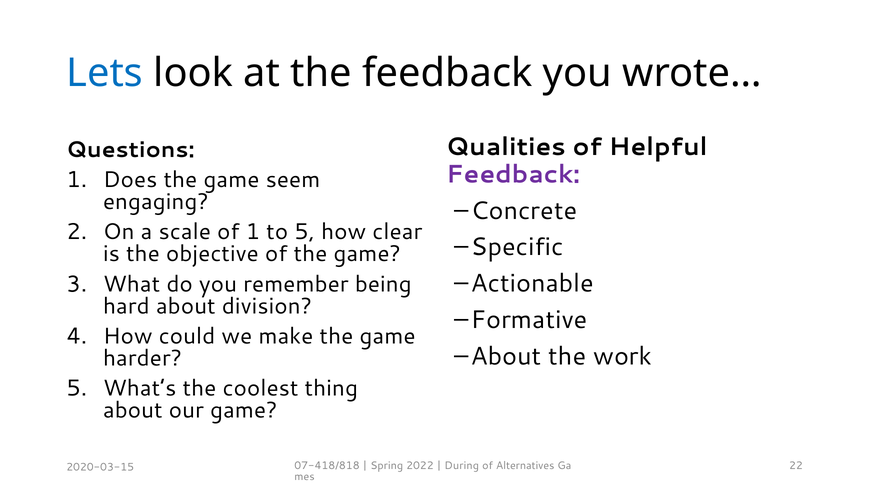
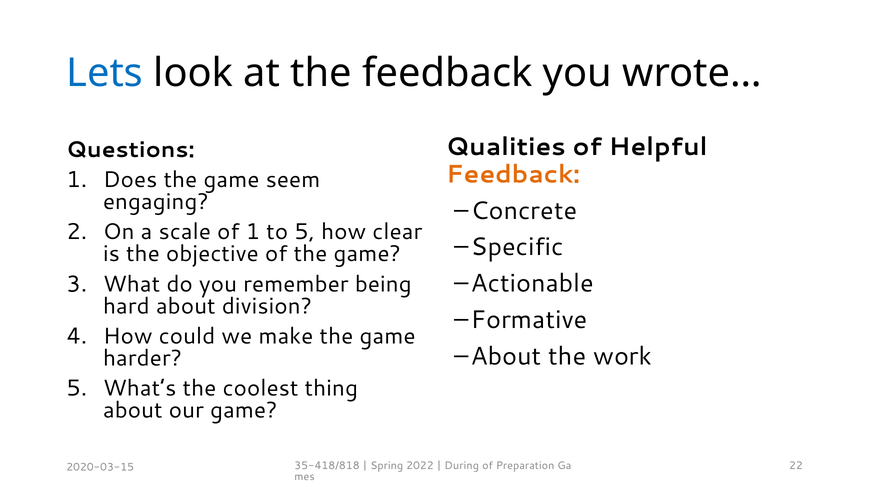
Feedback at (513, 174) colour: purple -> orange
07-418/818: 07-418/818 -> 35-418/818
Alternatives: Alternatives -> Preparation
